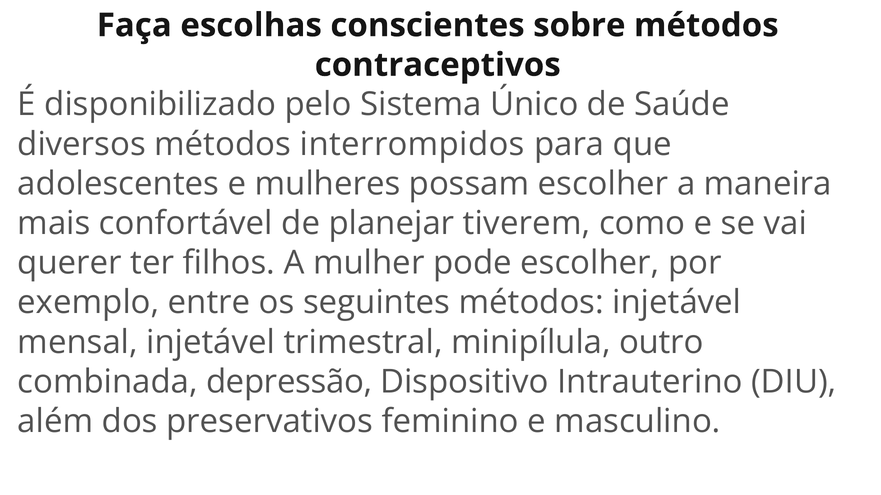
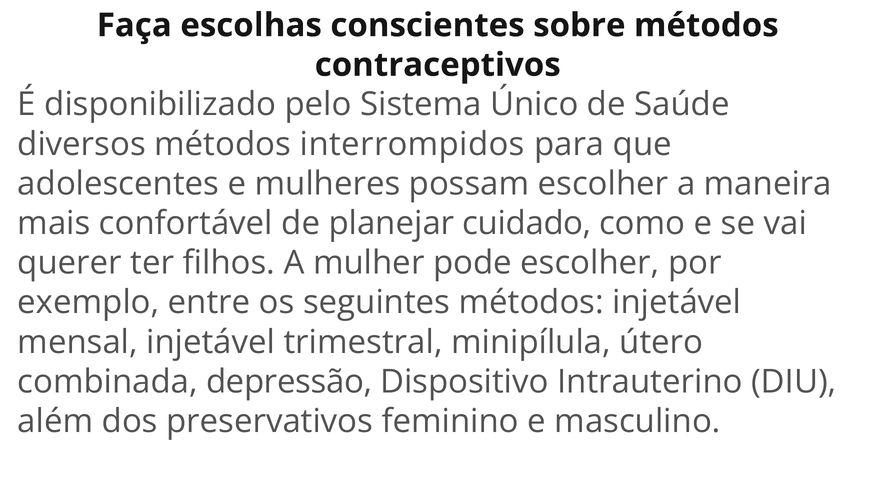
tiverem: tiverem -> cuidado
outro: outro -> útero
